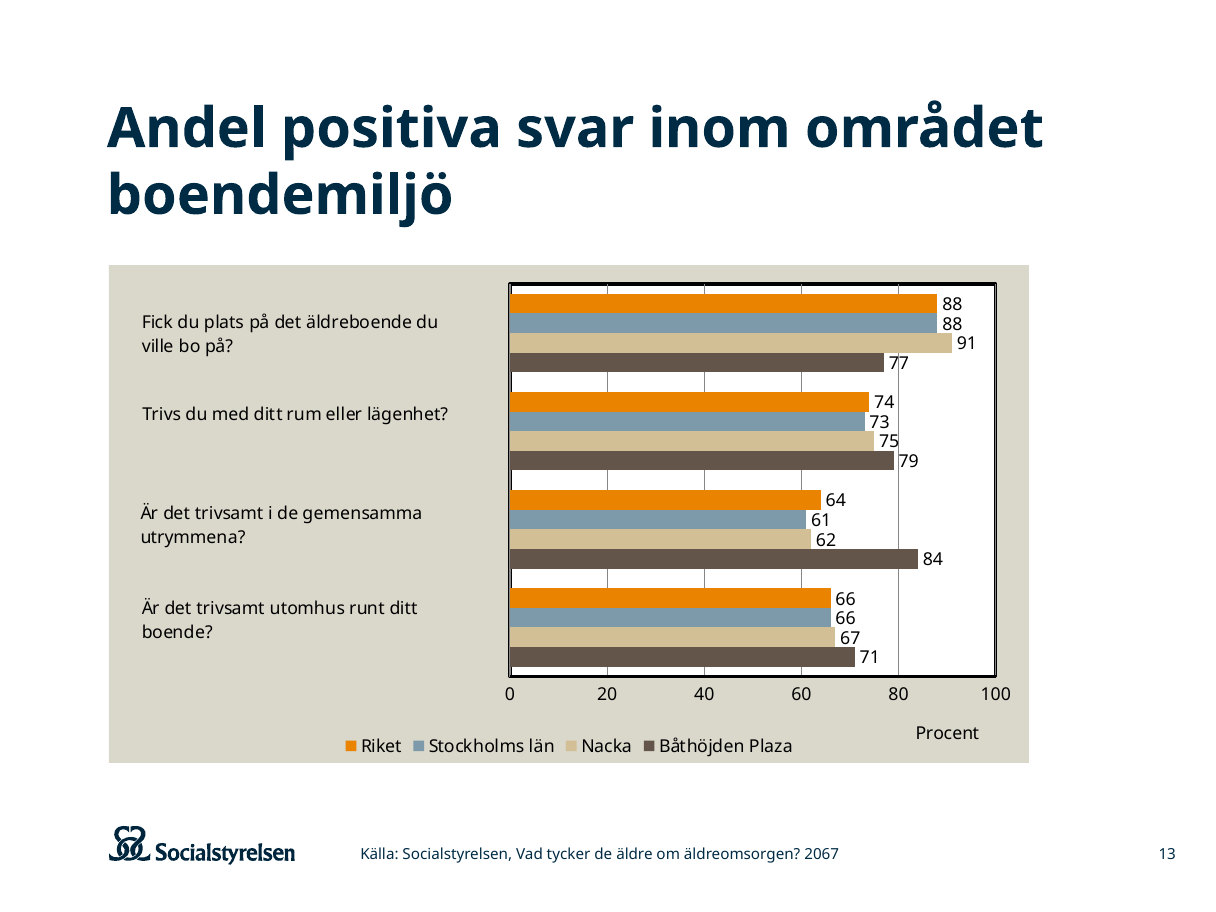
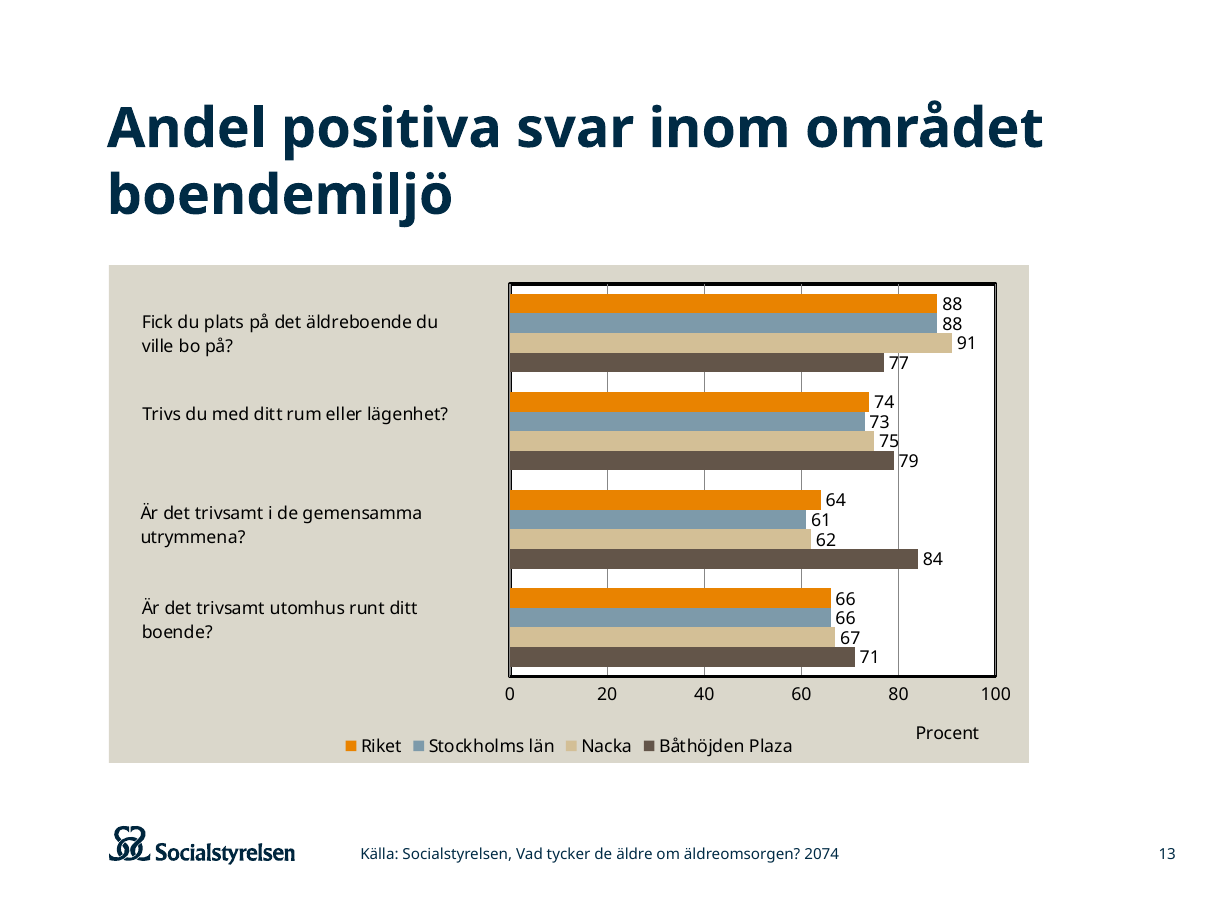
2067: 2067 -> 2074
